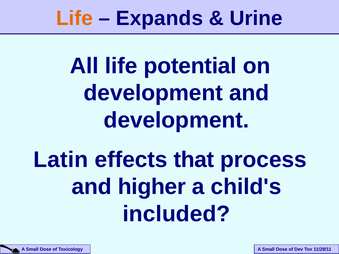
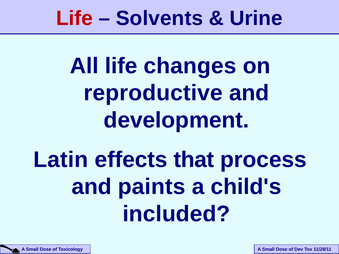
Life at (74, 18) colour: orange -> red
Expands: Expands -> Solvents
potential: potential -> changes
development at (153, 93): development -> reproductive
higher: higher -> paints
